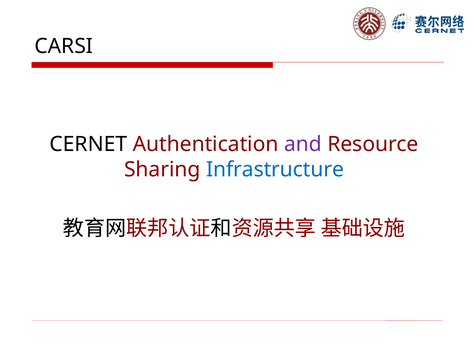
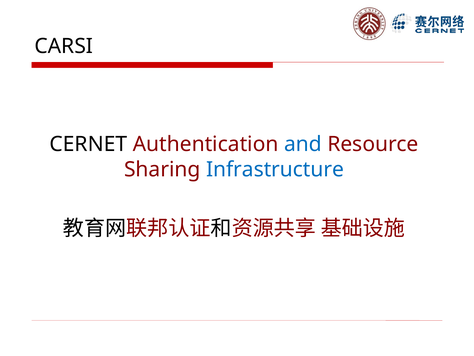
and colour: purple -> blue
